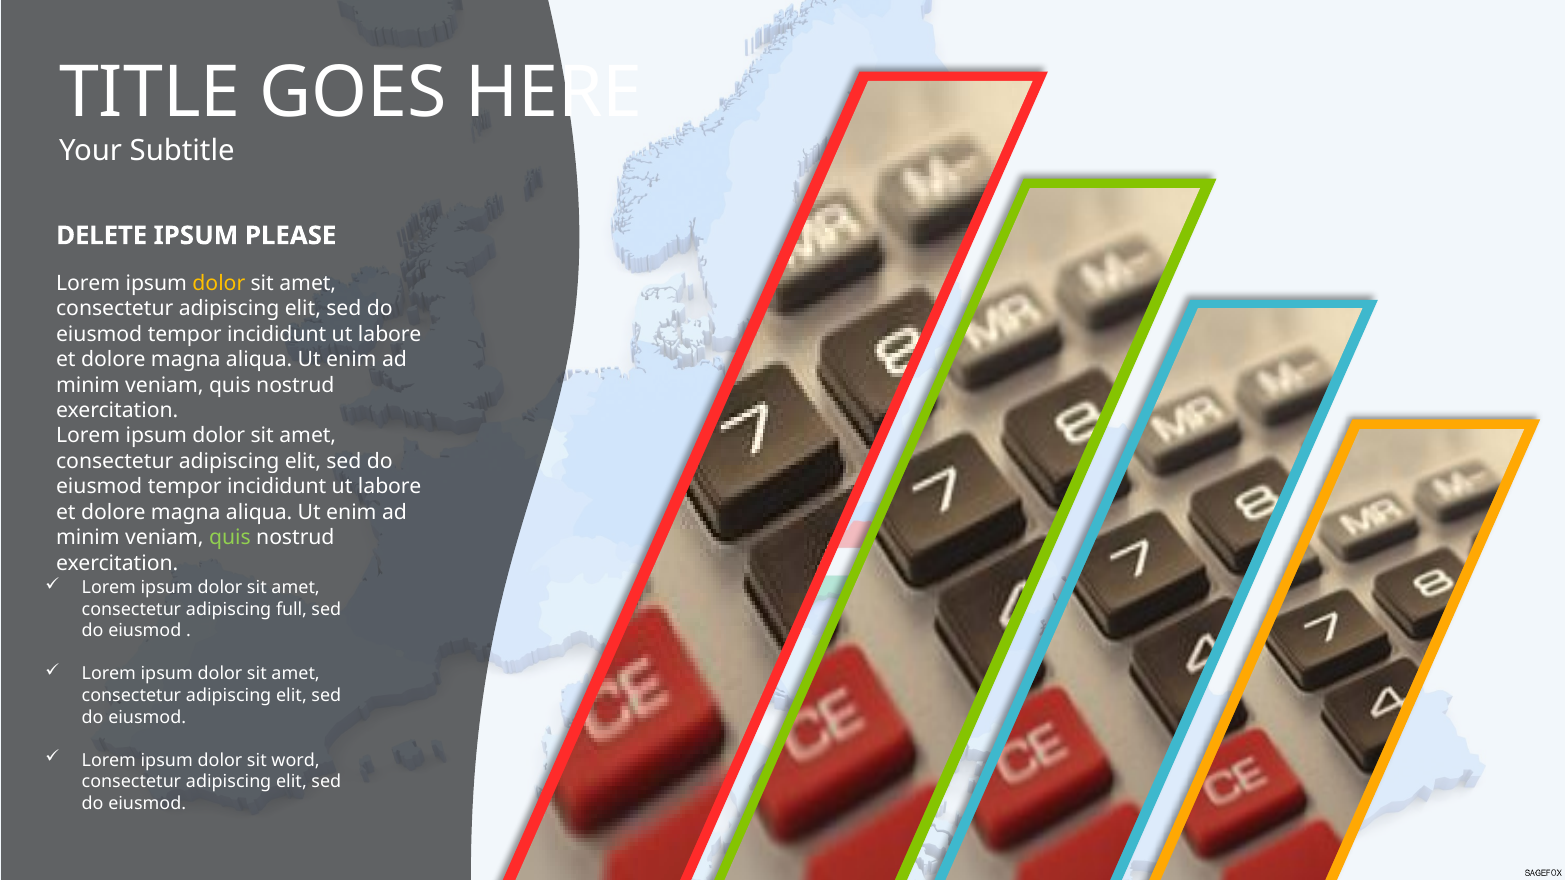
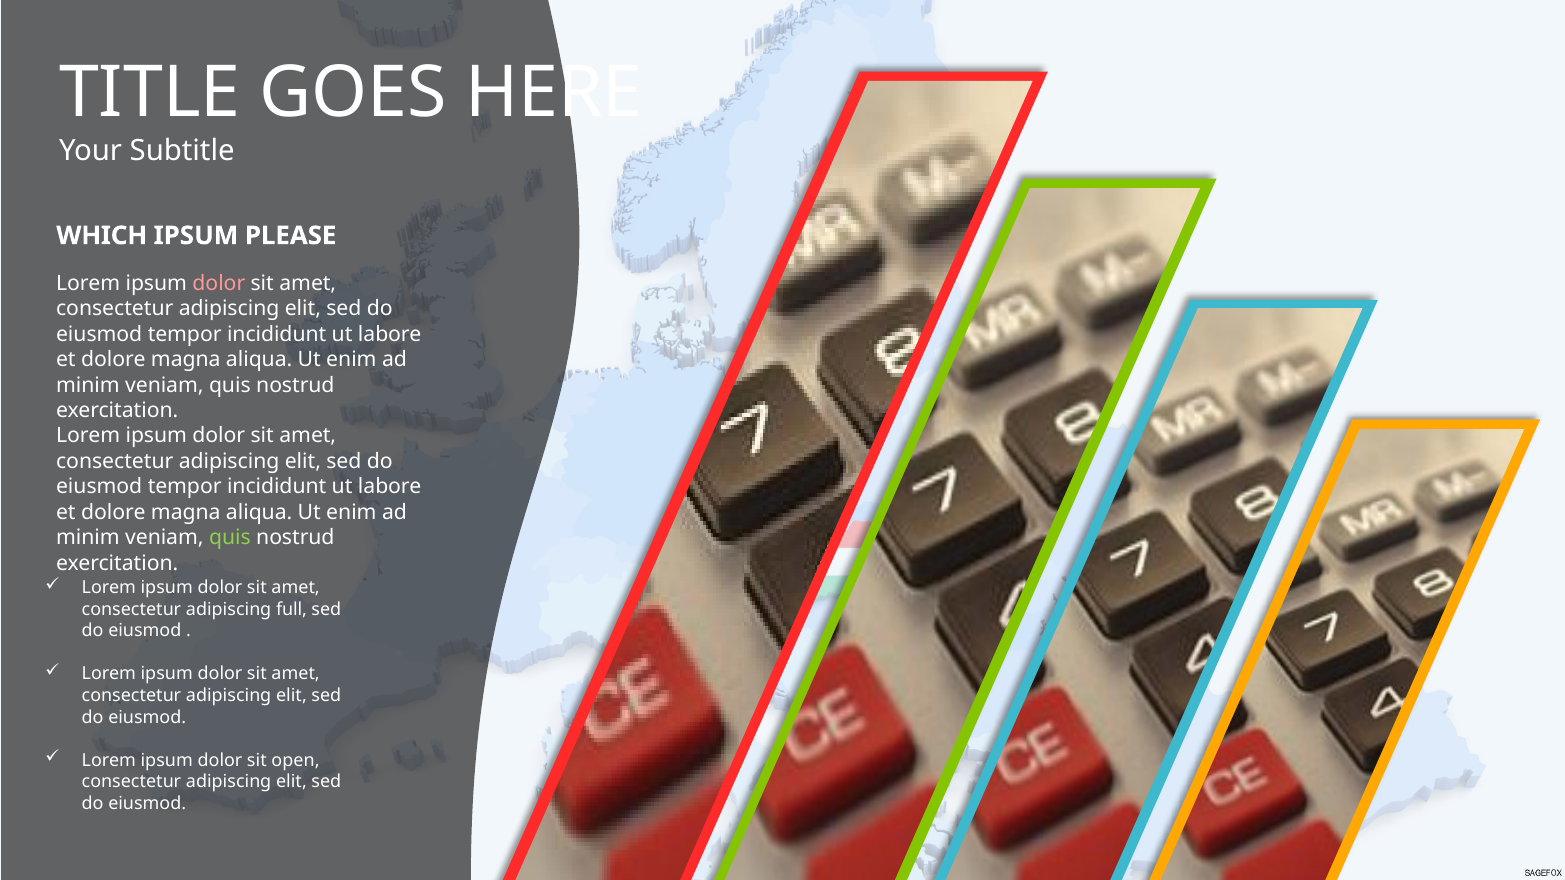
DELETE: DELETE -> WHICH
dolor at (219, 283) colour: yellow -> pink
word: word -> open
